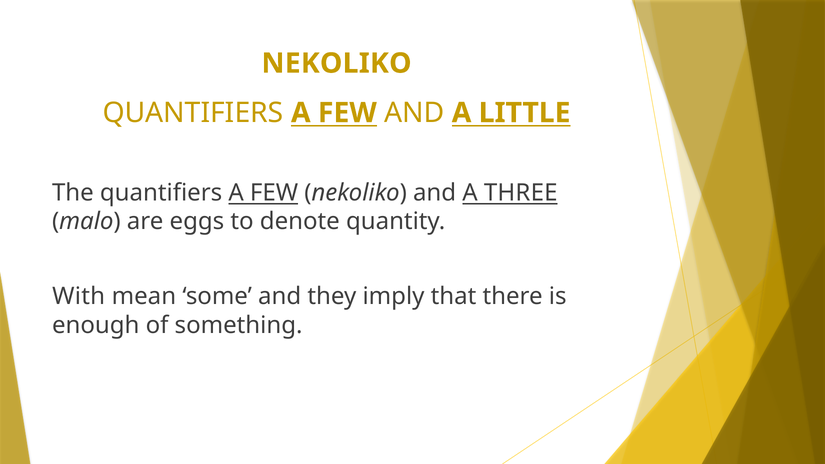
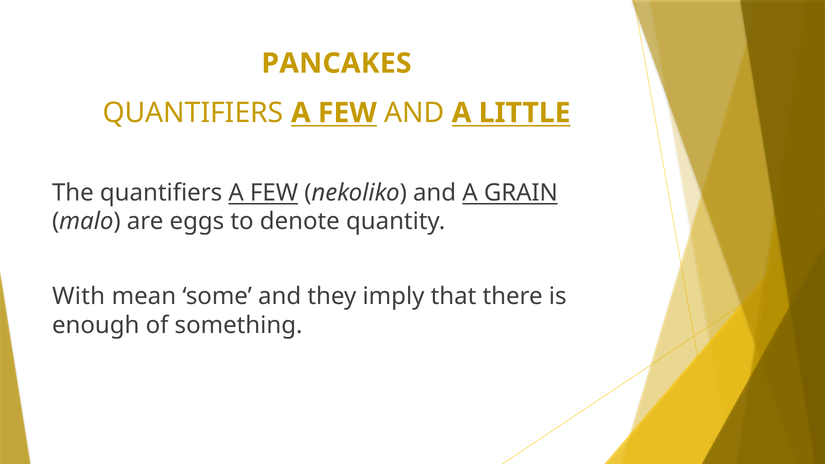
NEKOLIKO at (336, 63): NEKOLIKO -> PANCAKES
THREE: THREE -> GRAIN
